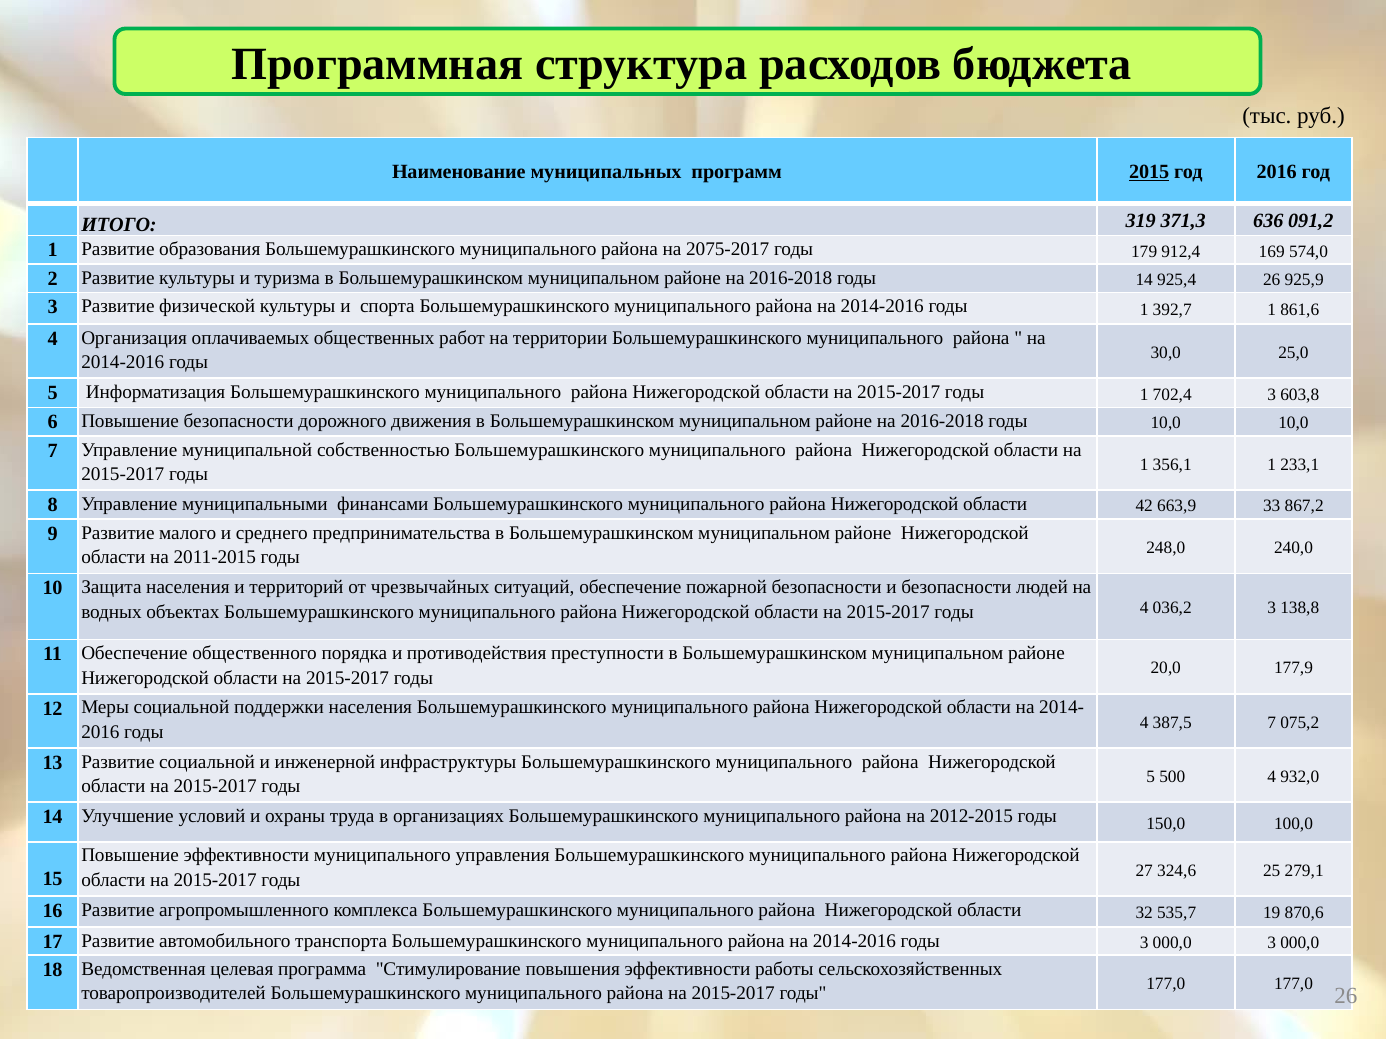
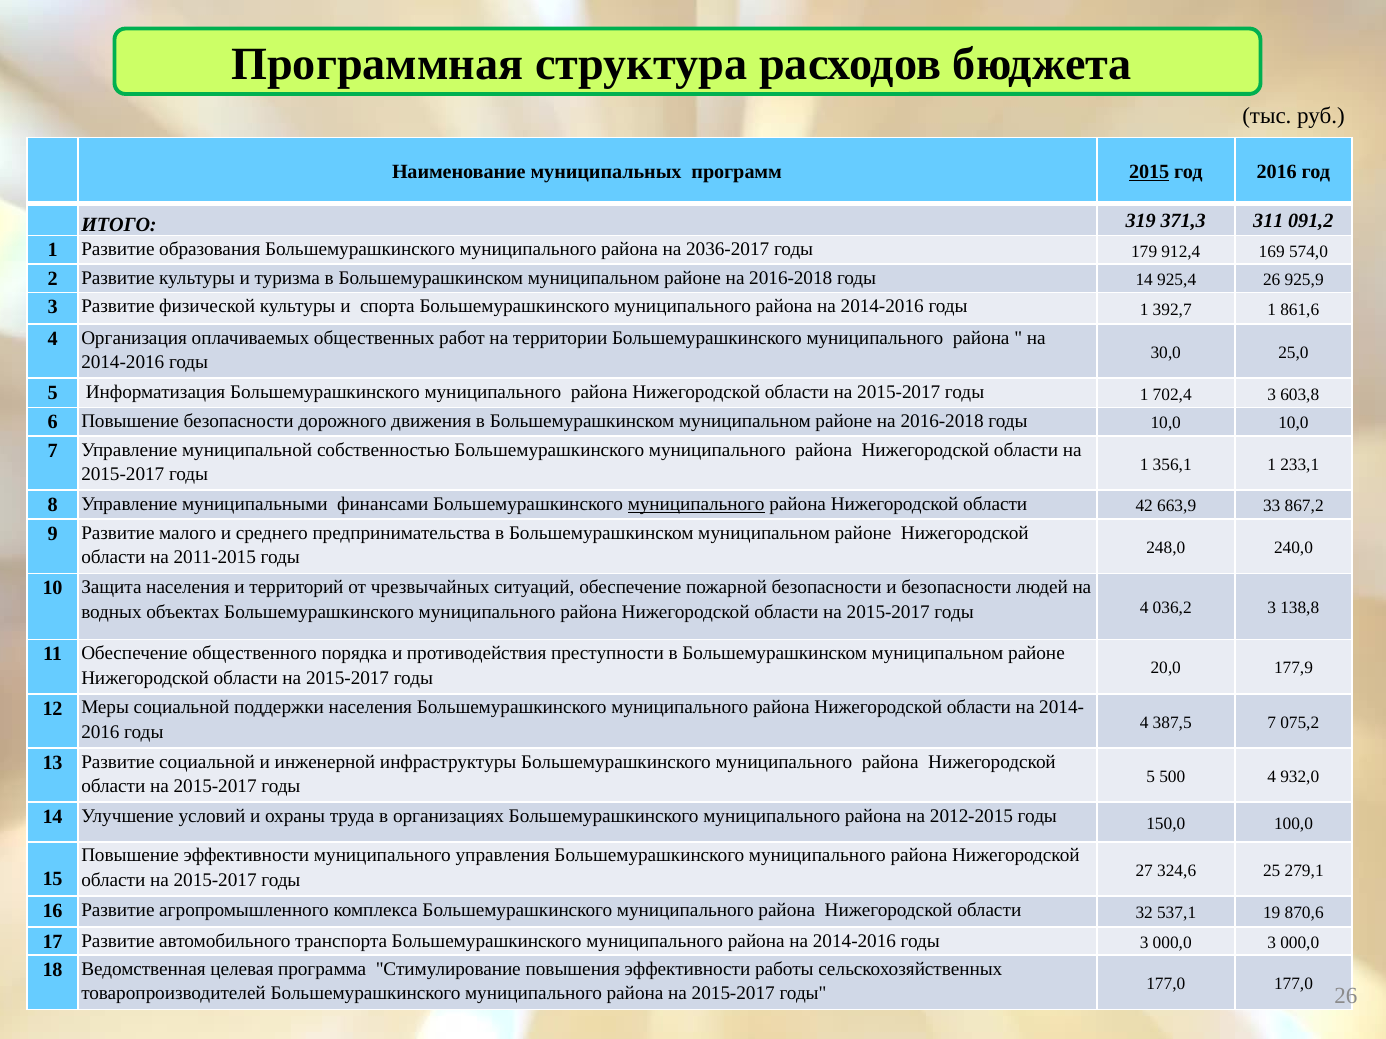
636: 636 -> 311
2075-2017: 2075-2017 -> 2036-2017
муниципального at (696, 504) underline: none -> present
535,7: 535,7 -> 537,1
